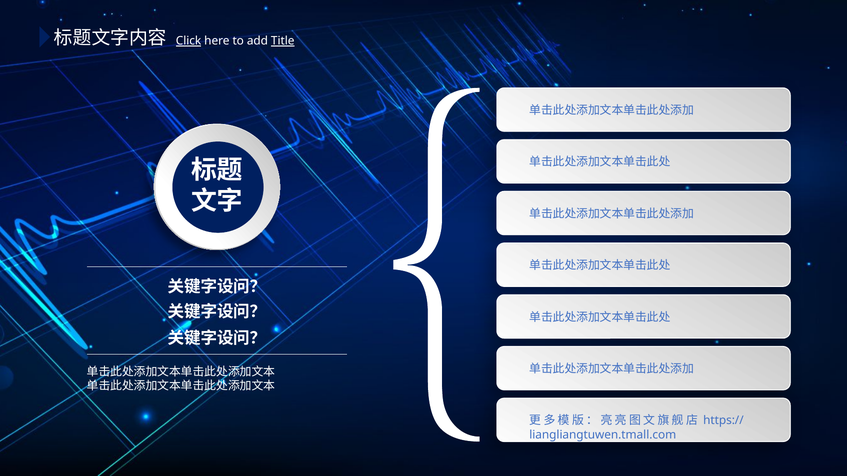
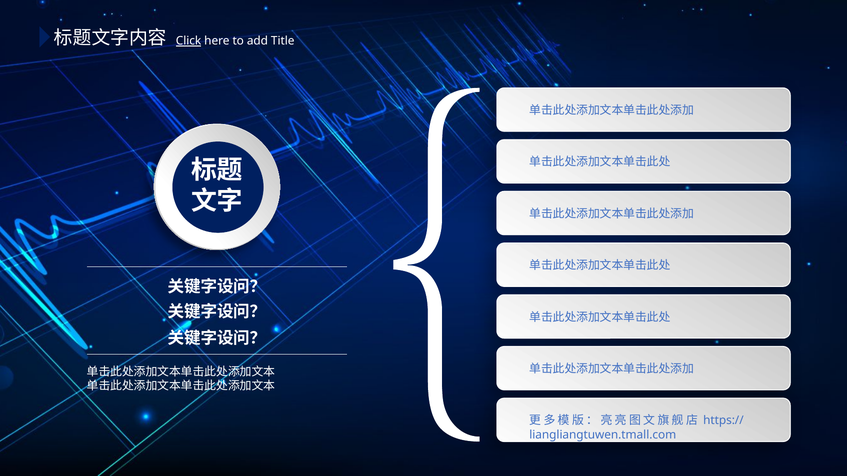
Title underline: present -> none
